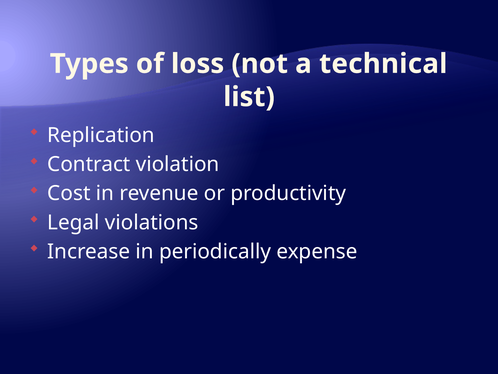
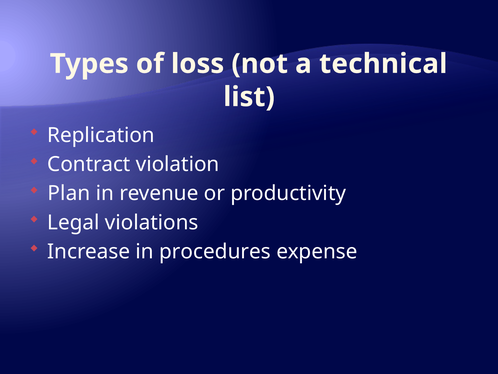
Cost: Cost -> Plan
periodically: periodically -> procedures
